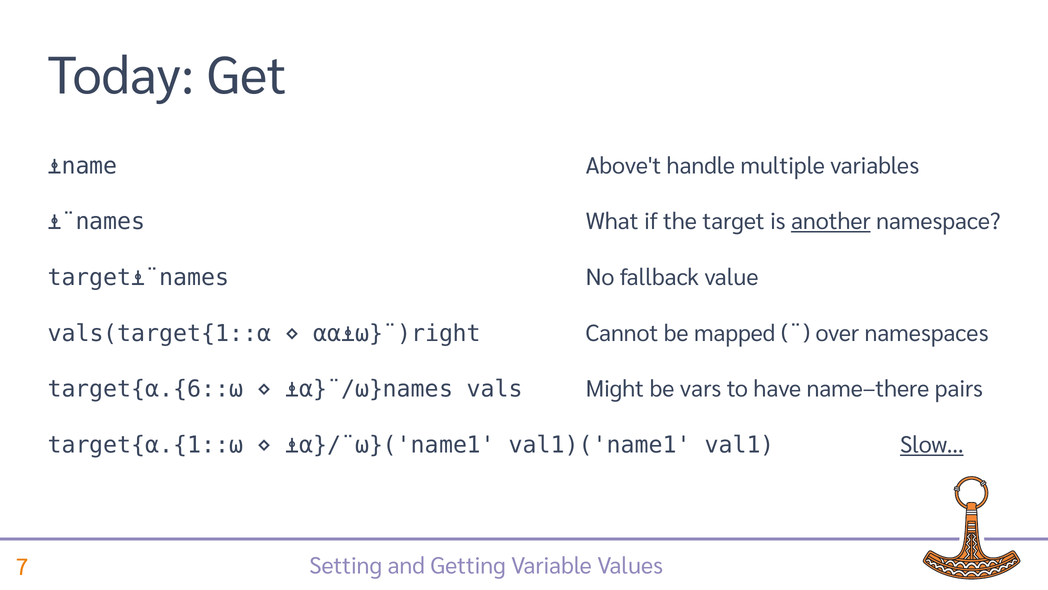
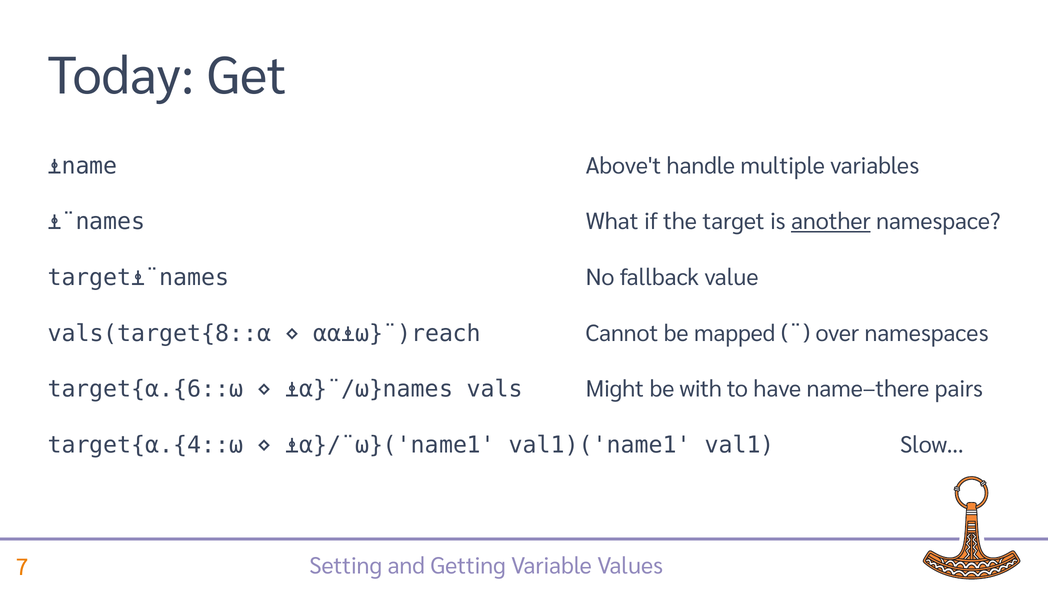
vals(target{1::⍺: vals(target{1::⍺ -> vals(target{8::⍺
⍺⍺⍎⍵}¨)right: ⍺⍺⍎⍵}¨)right -> ⍺⍺⍎⍵}¨)reach
vars: vars -> with
target{⍺.{1::⍵: target{⍺.{1::⍵ -> target{⍺.{4::⍵
Slow… underline: present -> none
